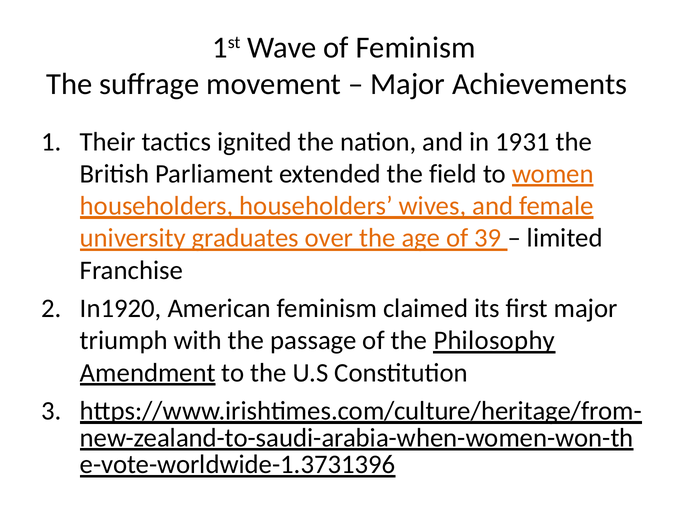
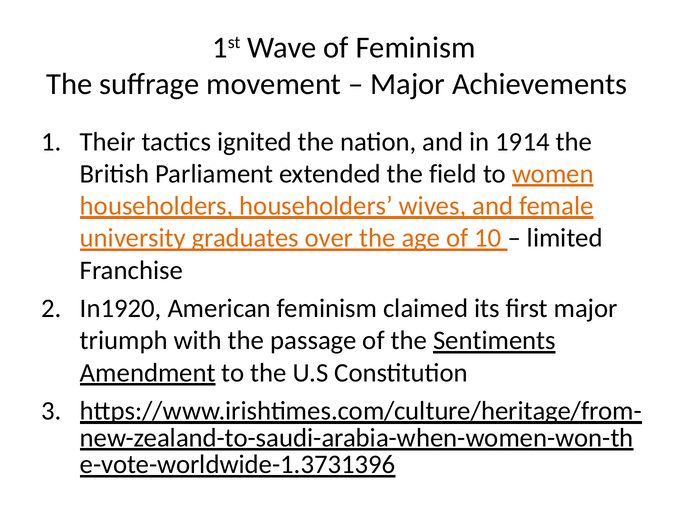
1931: 1931 -> 1914
39: 39 -> 10
Philosophy: Philosophy -> Sentiments
